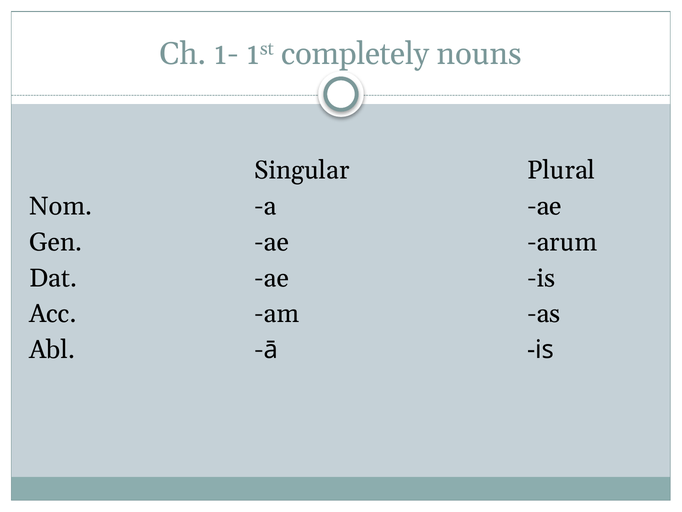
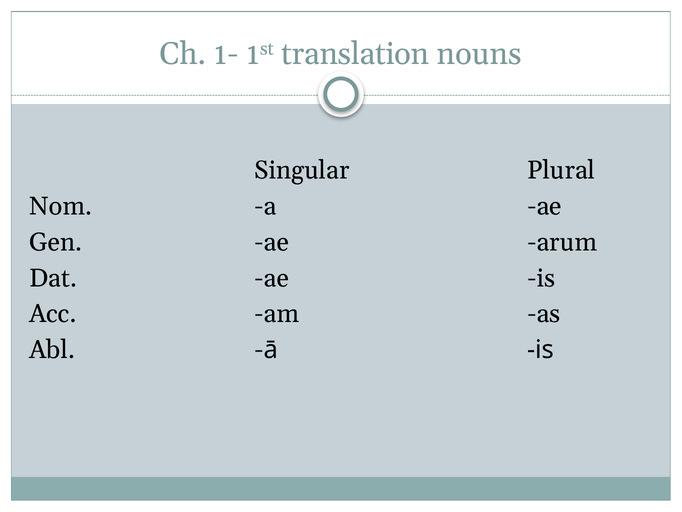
completely: completely -> translation
